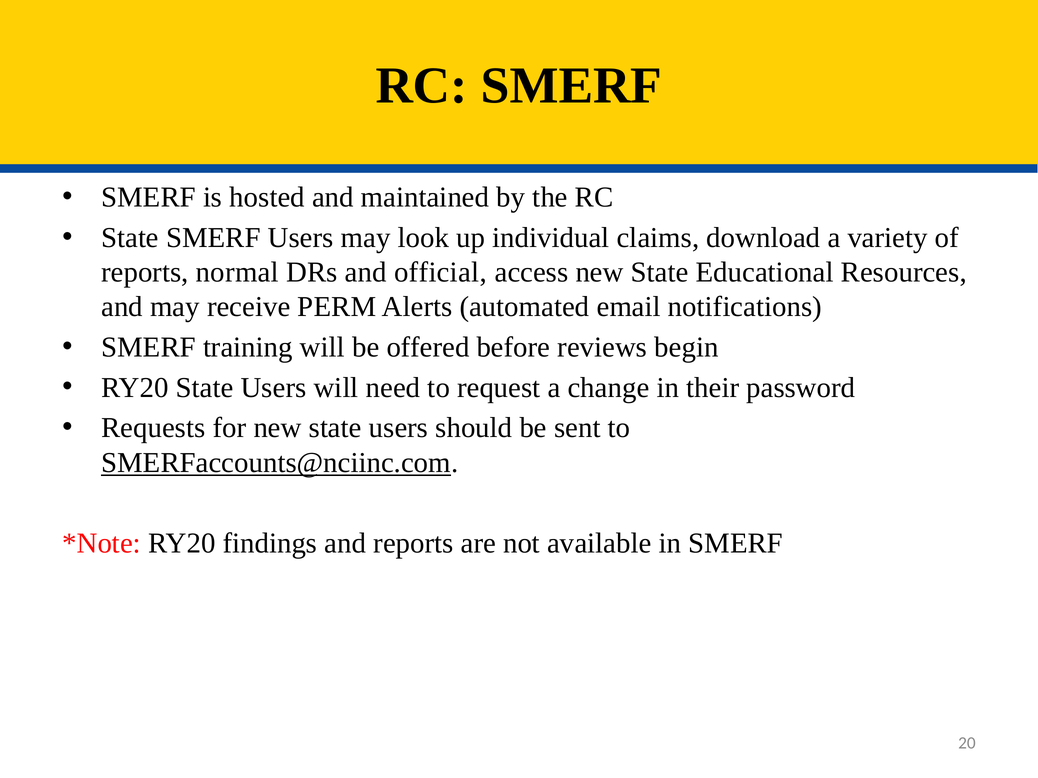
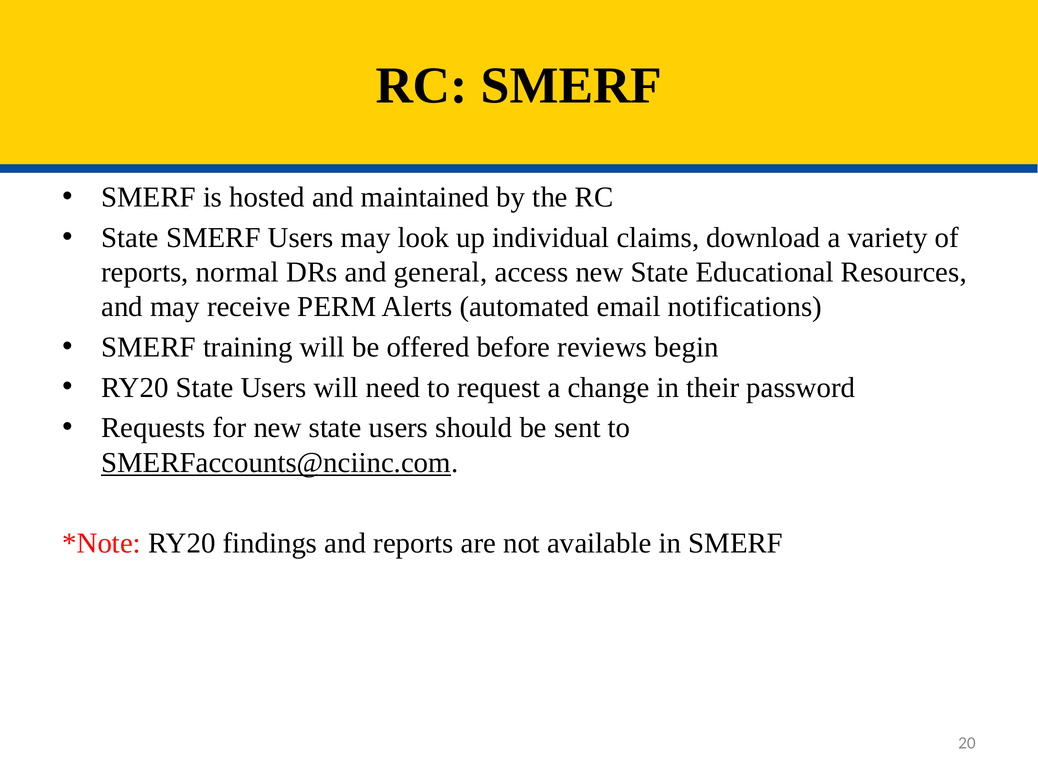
official: official -> general
